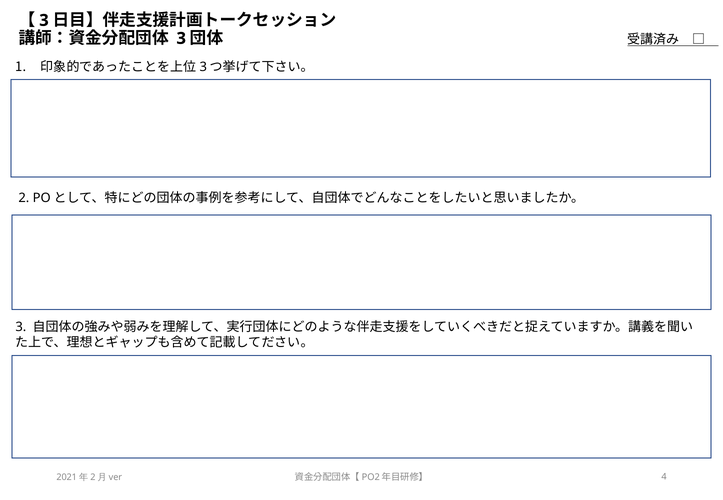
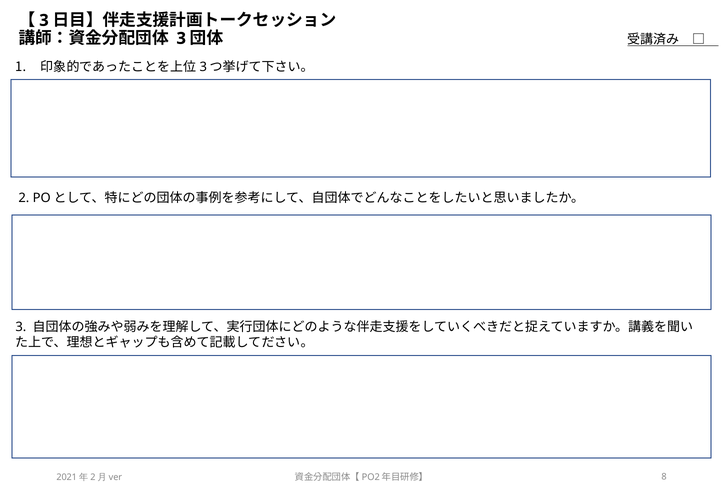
4: 4 -> 8
